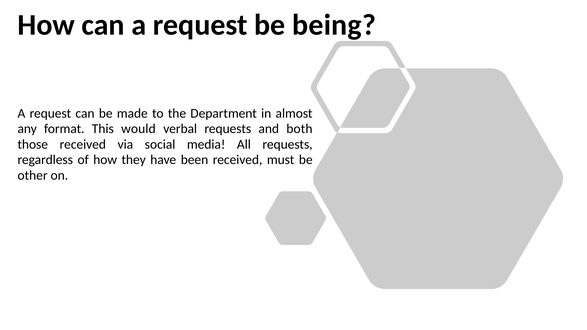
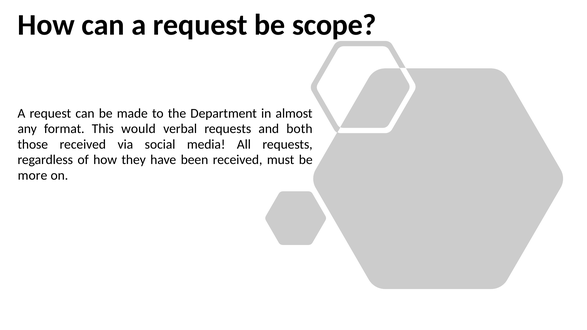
being: being -> scope
other: other -> more
